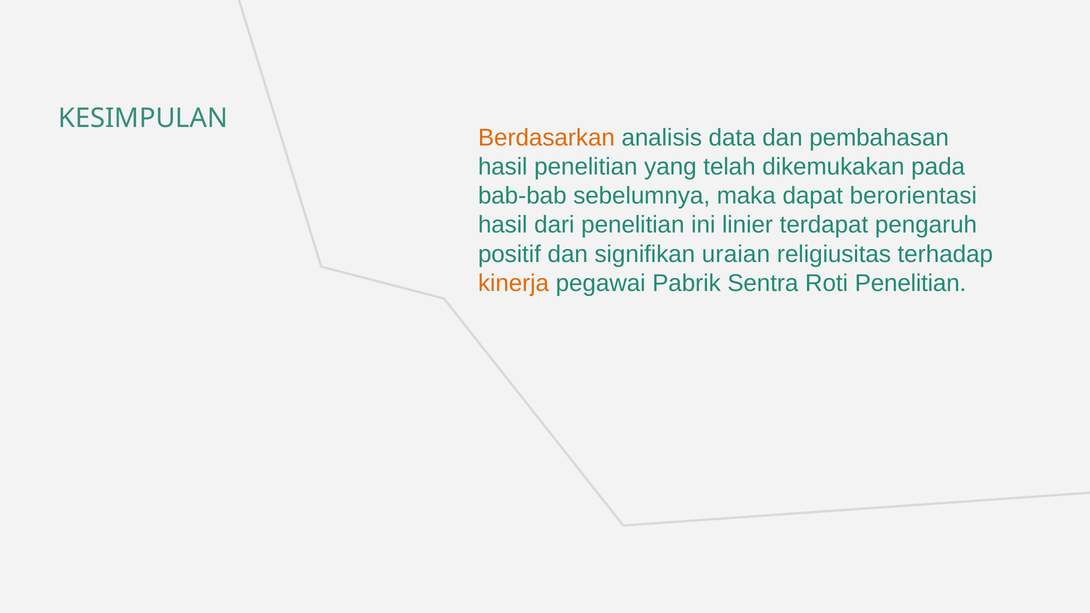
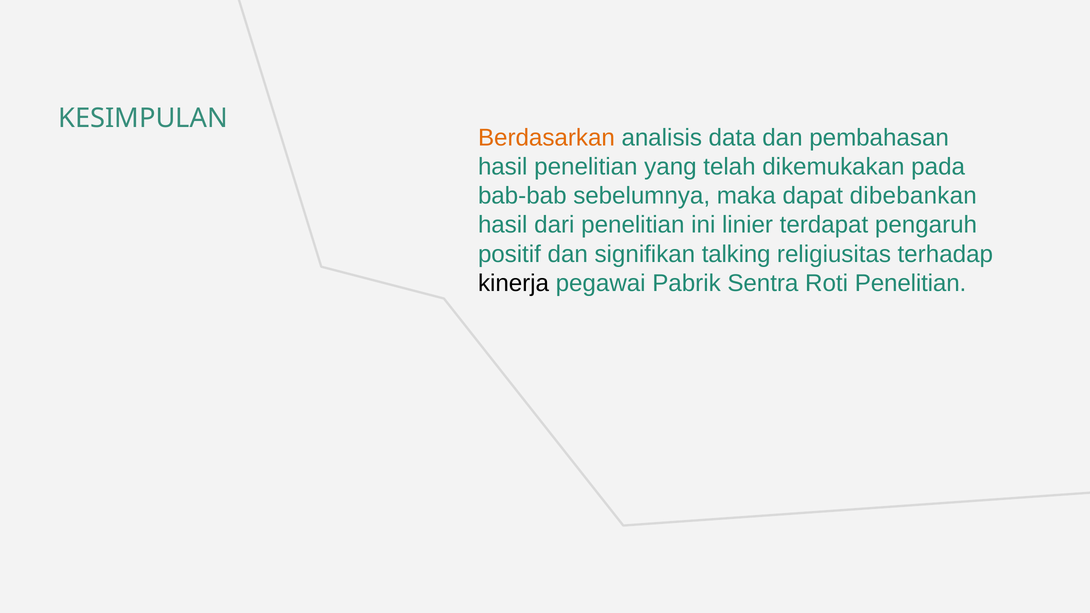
berorientasi: berorientasi -> dibebankan
uraian: uraian -> talking
kinerja colour: orange -> black
